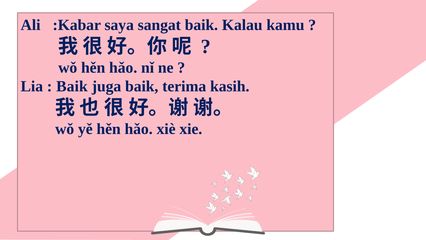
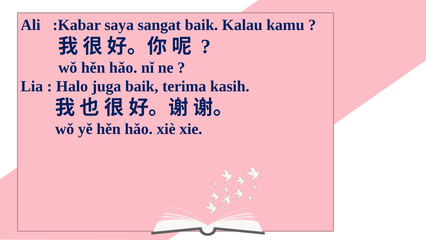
Baik at (72, 86): Baik -> Halo
